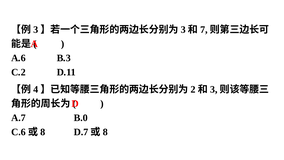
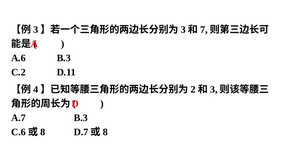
A.7 B.0: B.0 -> B.3
